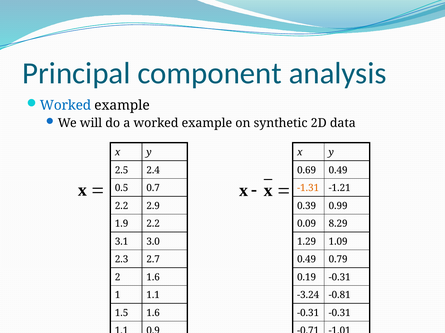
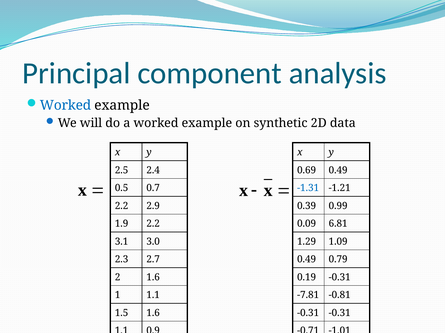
-1.31 colour: orange -> blue
8.29: 8.29 -> 6.81
-3.24: -3.24 -> -7.81
